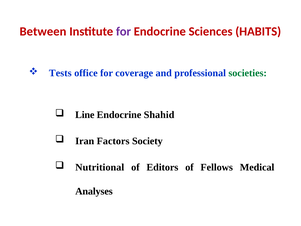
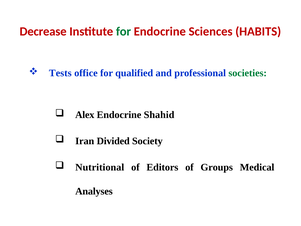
Between: Between -> Decrease
for at (123, 31) colour: purple -> green
coverage: coverage -> qualified
Line: Line -> Alex
Factors: Factors -> Divided
Fellows: Fellows -> Groups
